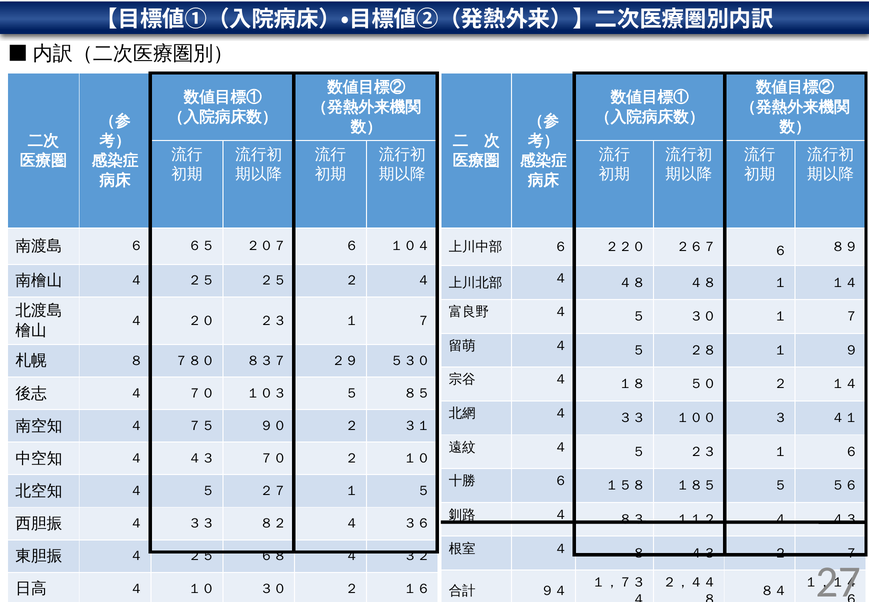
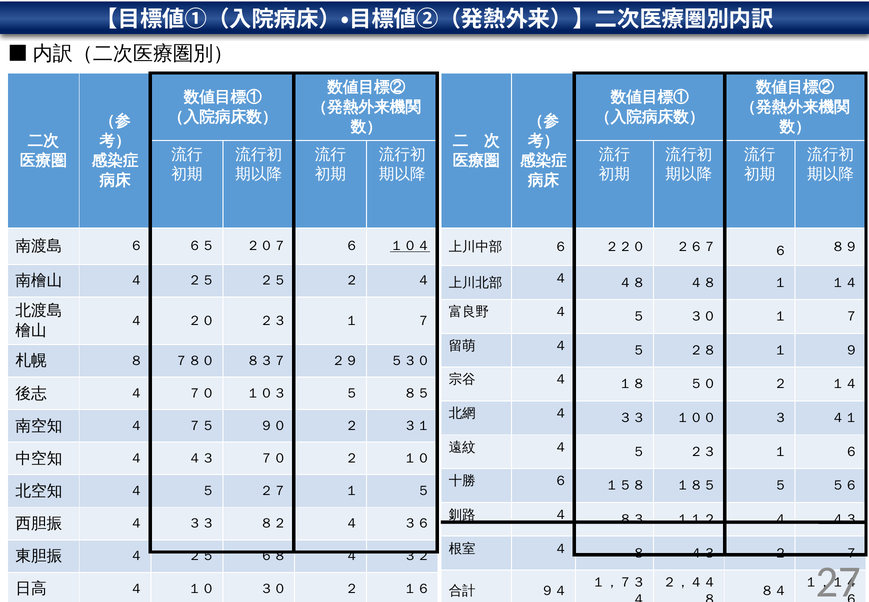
１０４ underline: none -> present
